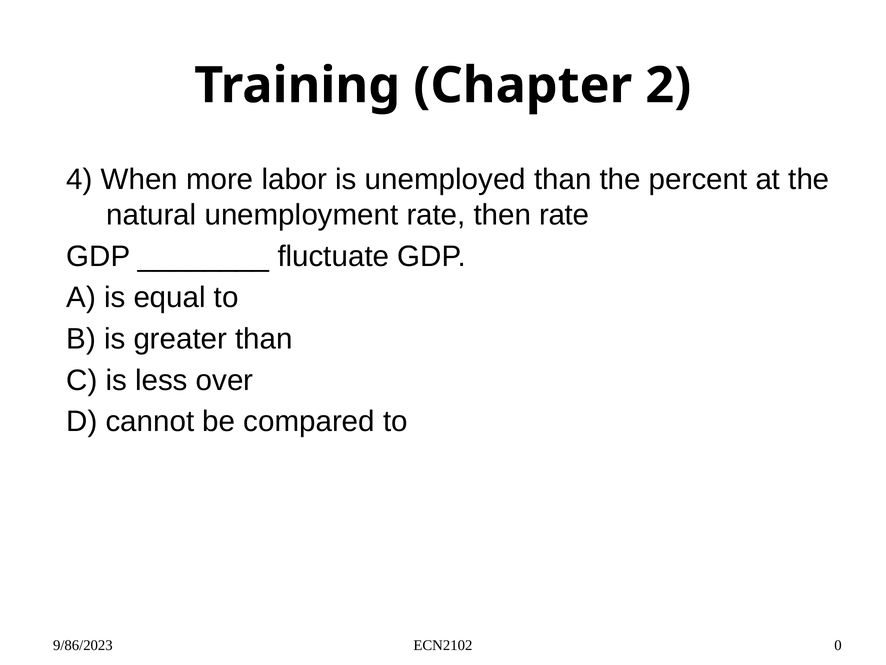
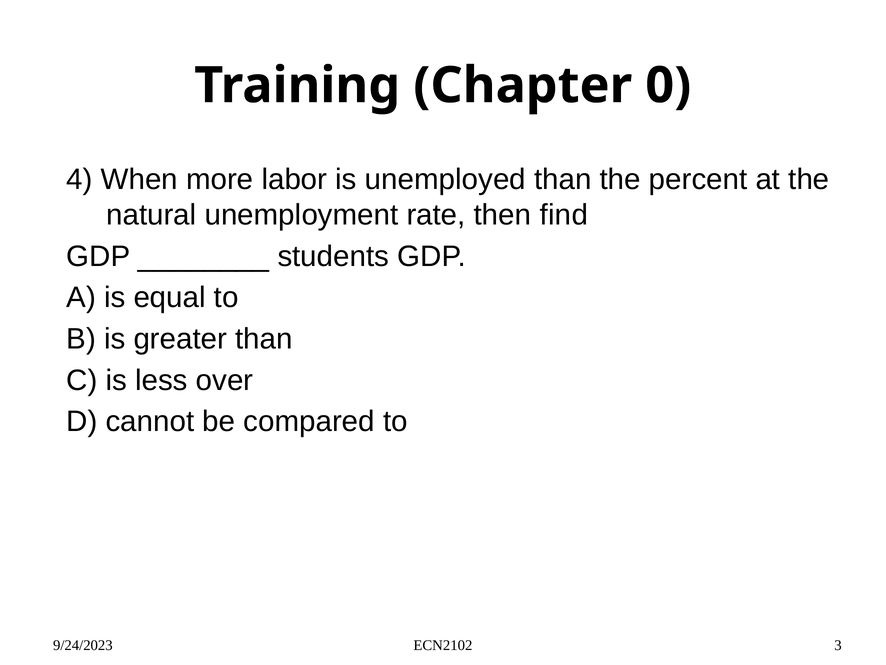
2: 2 -> 0
then rate: rate -> find
fluctuate: fluctuate -> students
9/86/2023: 9/86/2023 -> 9/24/2023
0: 0 -> 3
